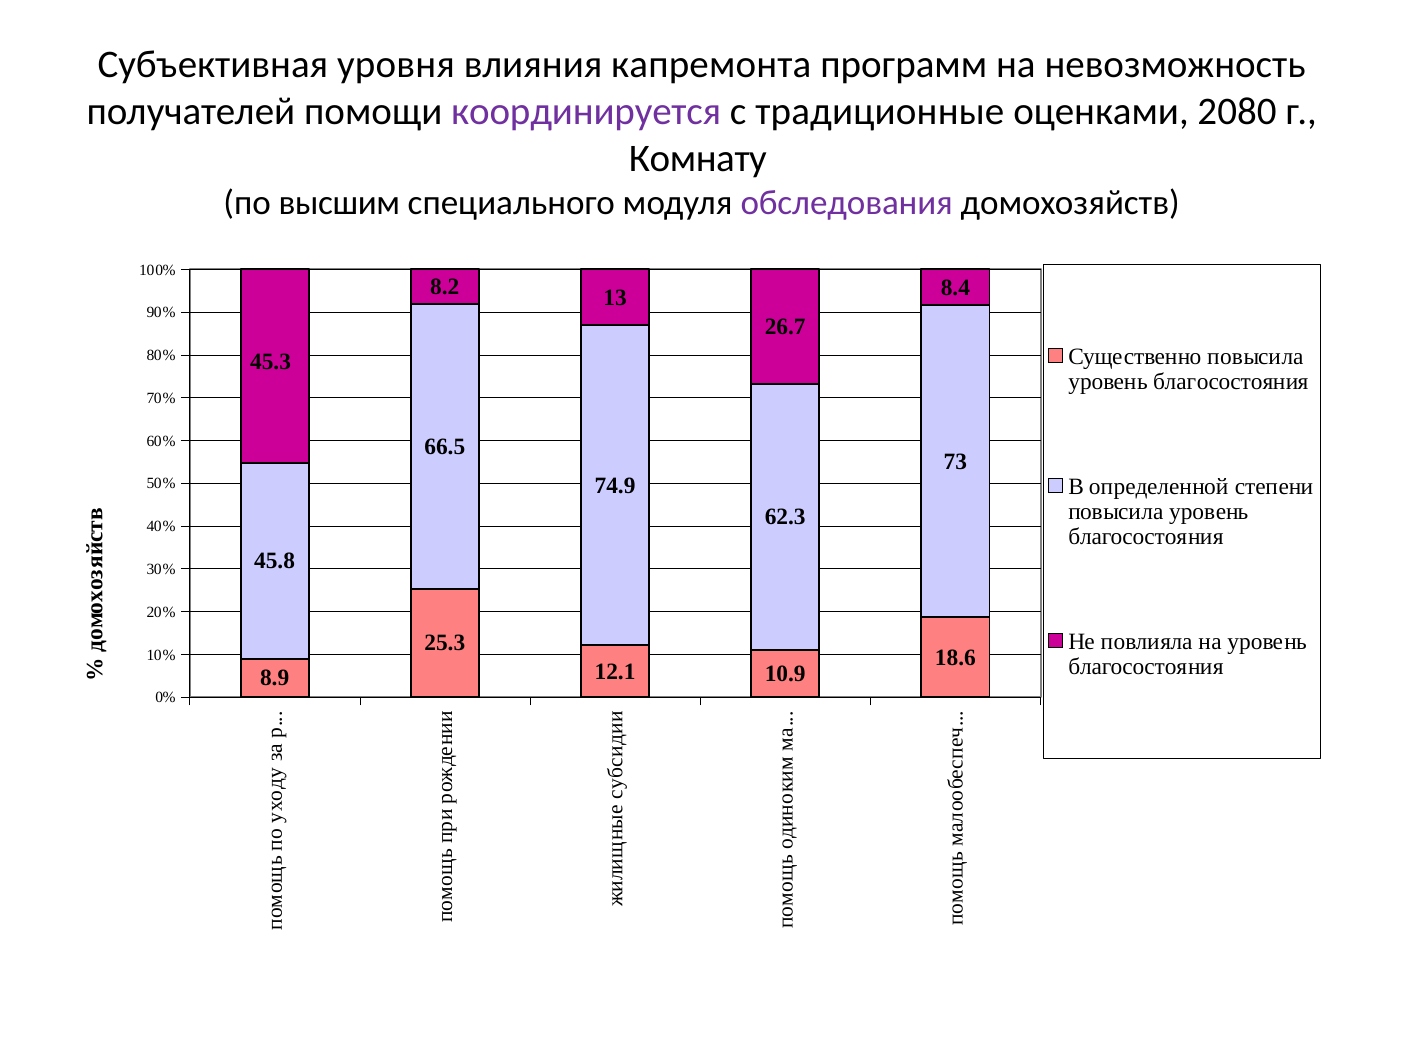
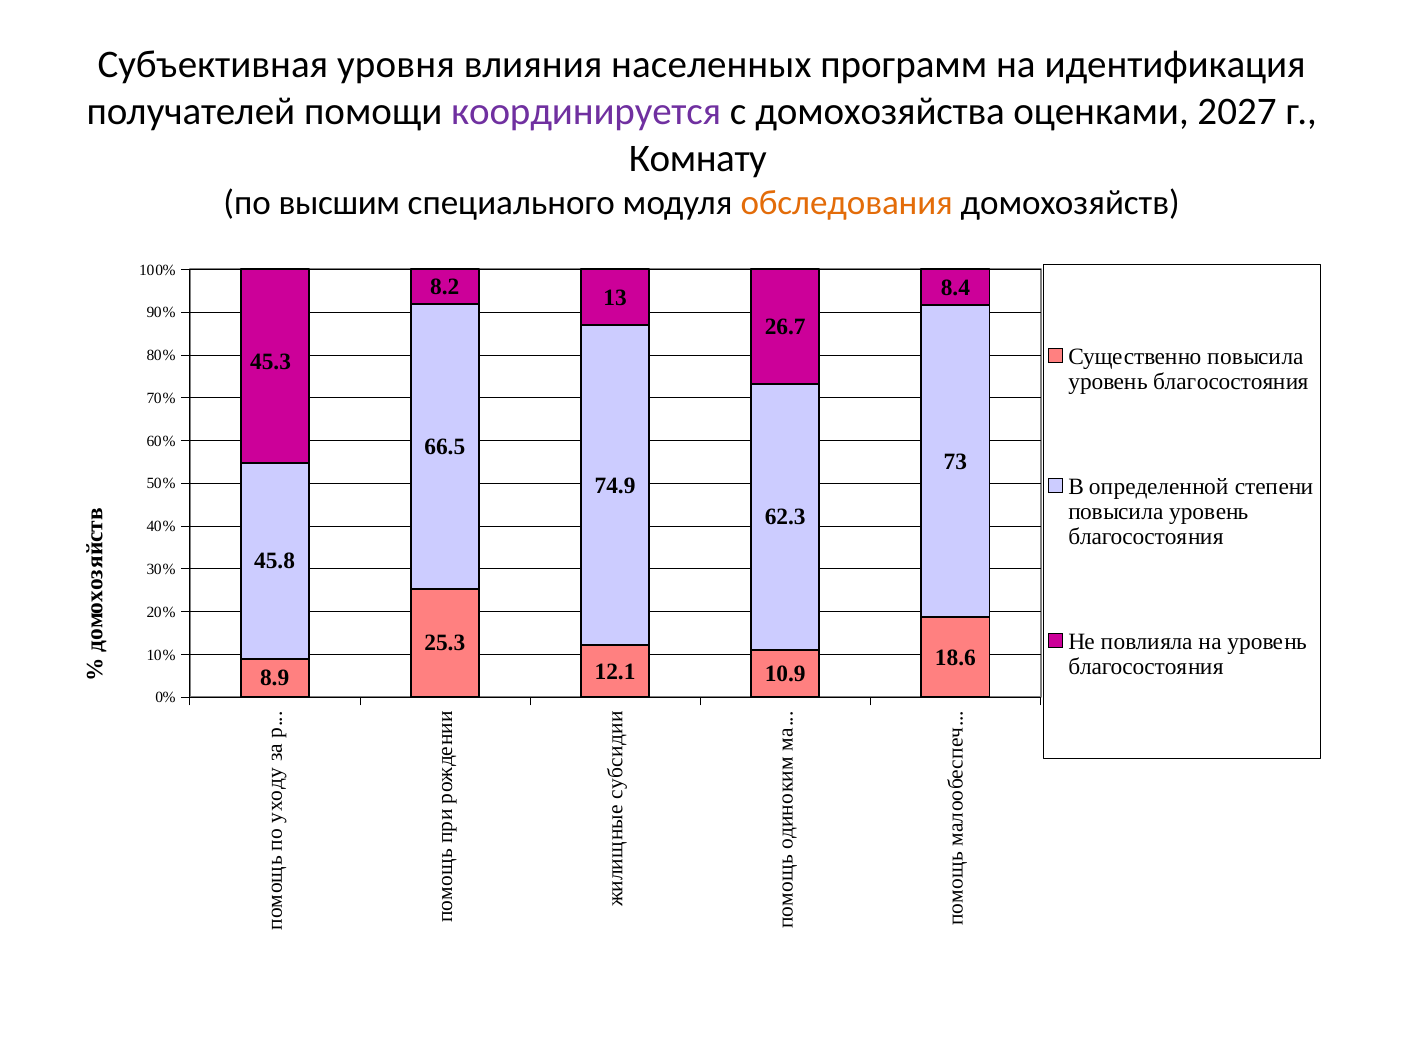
капремонта: капремонта -> населенных
невозможность: невозможность -> идентификация
традиционные: традиционные -> домохозяйства
2080: 2080 -> 2027
обследования colour: purple -> orange
